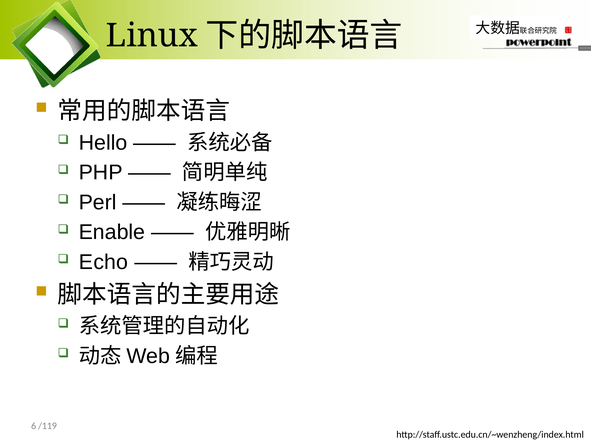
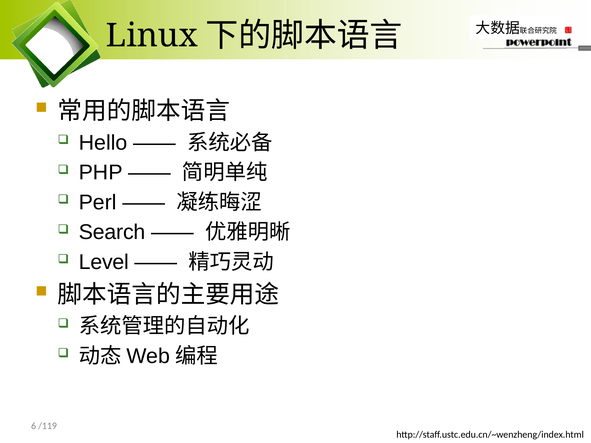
Enable: Enable -> Search
Echo: Echo -> Level
